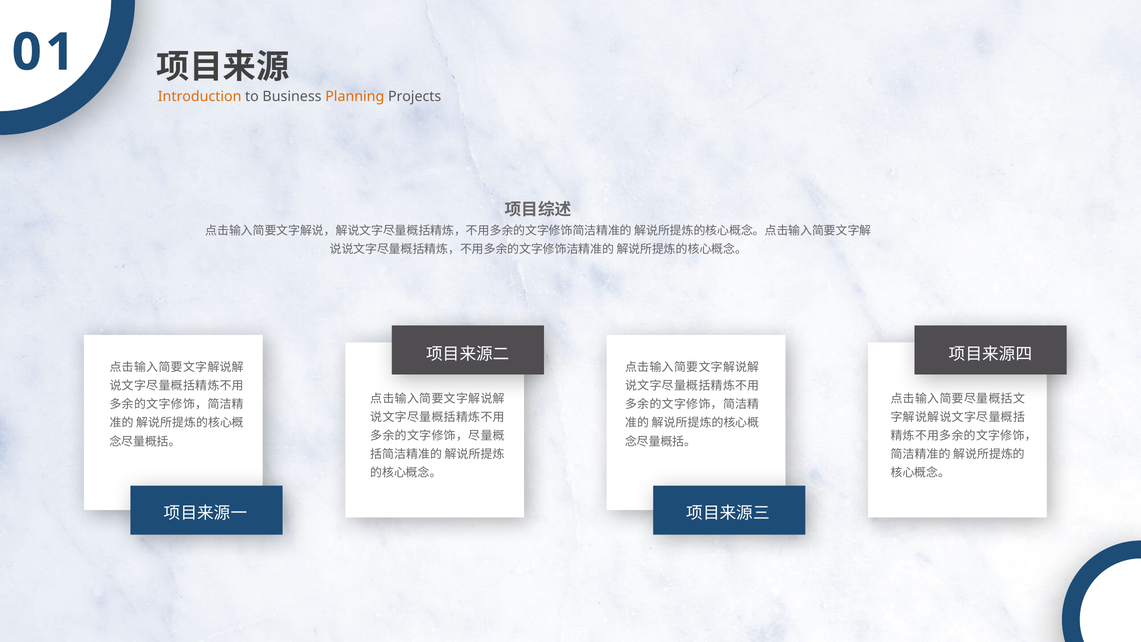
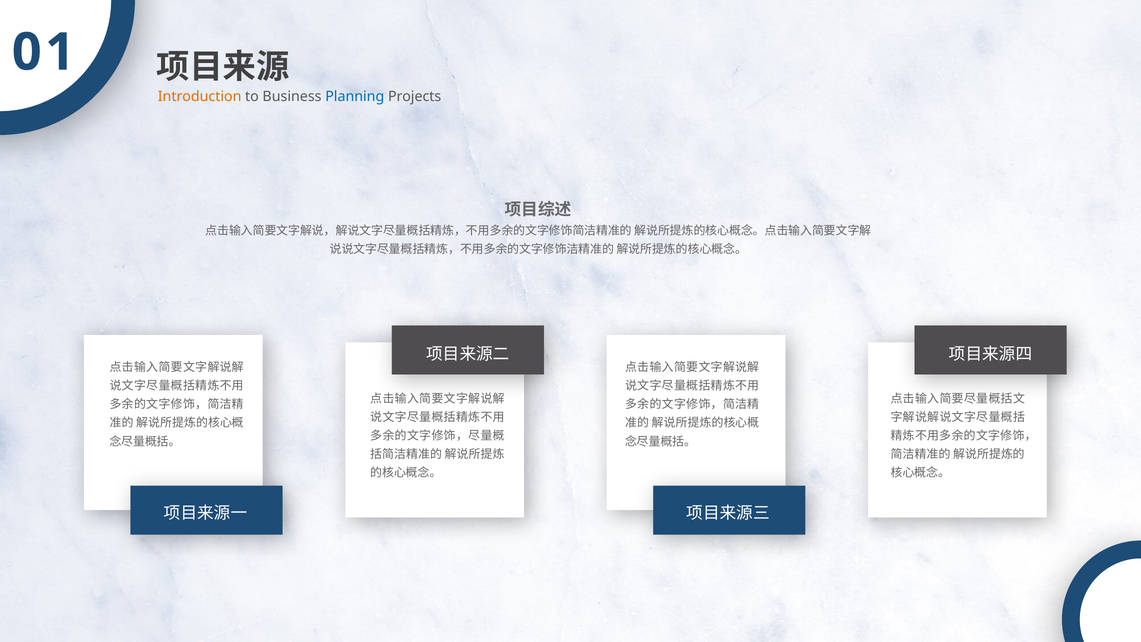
Planning colour: orange -> blue
